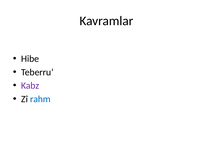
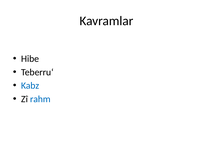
Kabz colour: purple -> blue
